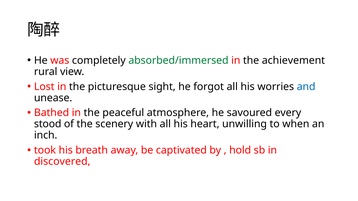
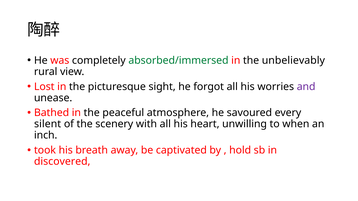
achievement: achievement -> unbelievably
and colour: blue -> purple
stood: stood -> silent
